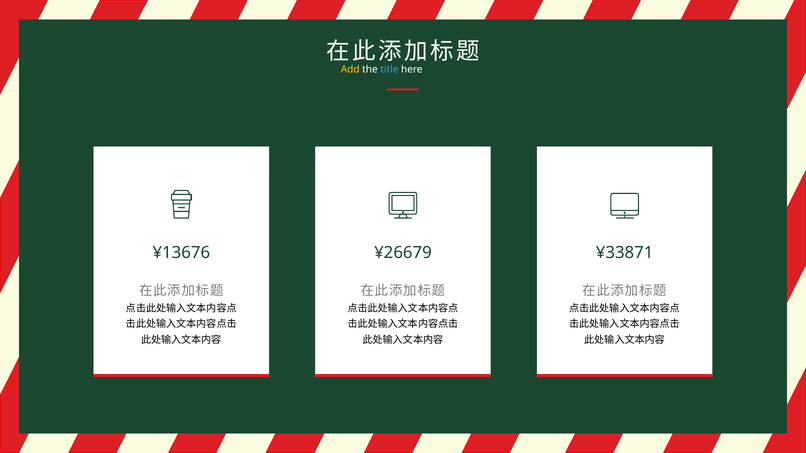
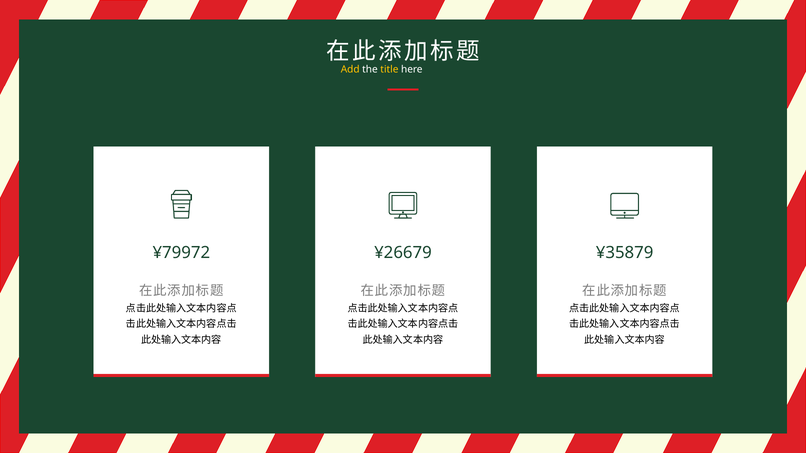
title colour: light blue -> yellow
¥13676: ¥13676 -> ¥79972
¥33871: ¥33871 -> ¥35879
